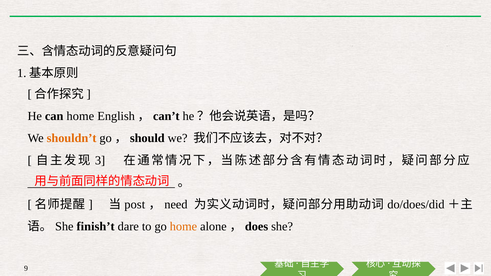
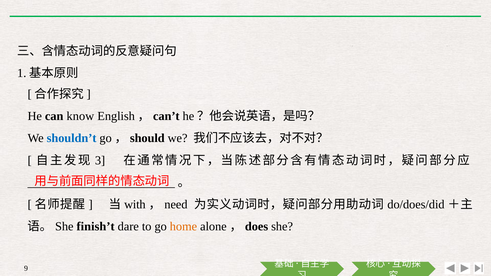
can home: home -> know
shouldn’t colour: orange -> blue
post: post -> with
